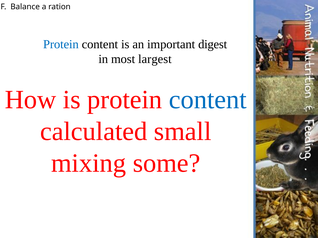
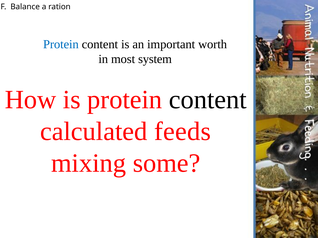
digest: digest -> worth
largest: largest -> system
content at (208, 100) colour: blue -> black
small: small -> feeds
